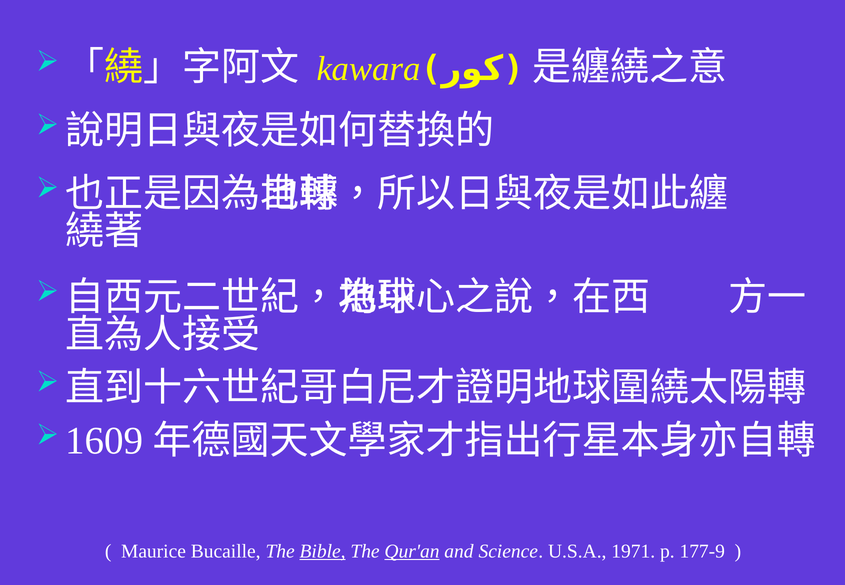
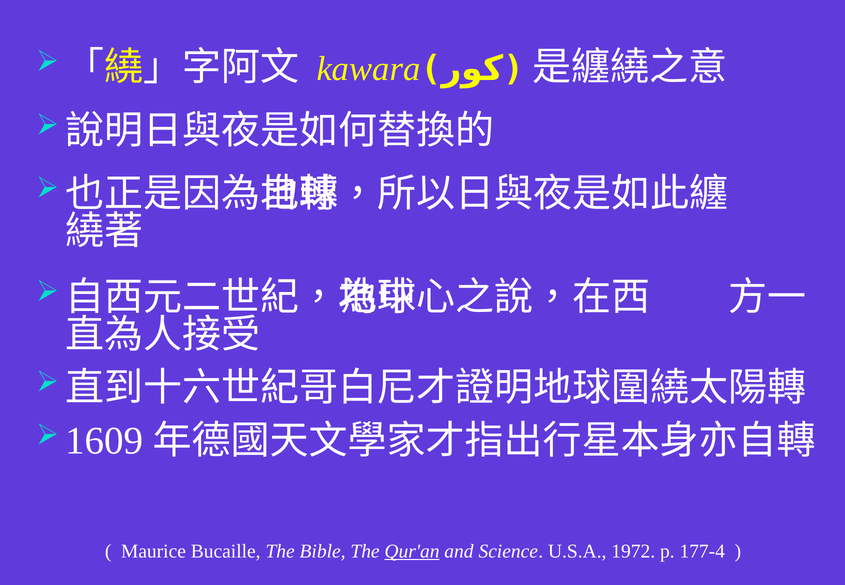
Bible underline: present -> none
1971: 1971 -> 1972
177-9: 177-9 -> 177-4
